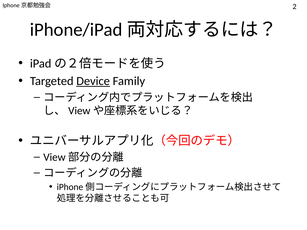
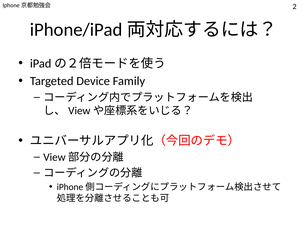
Device underline: present -> none
